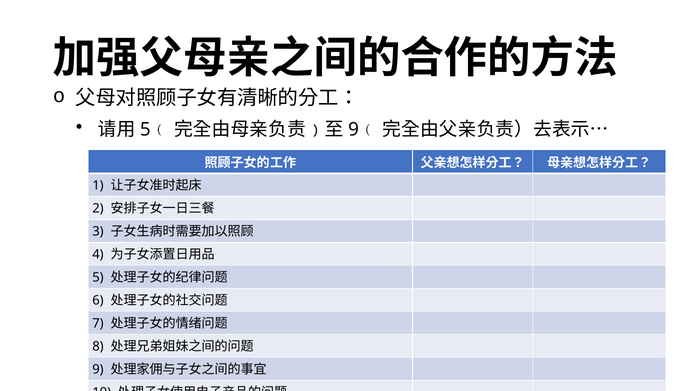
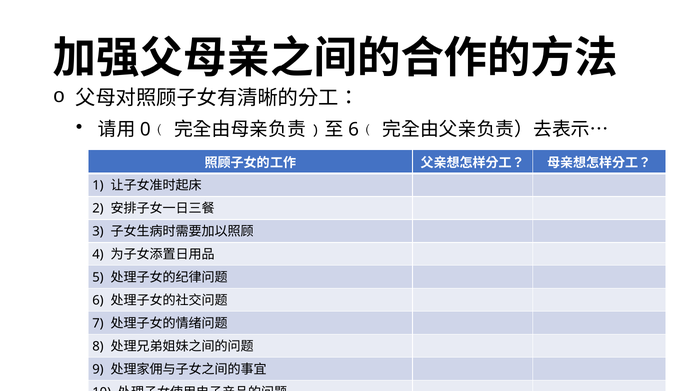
5 at (145, 130): 5 -> 0
9 at (354, 130): 9 -> 6
